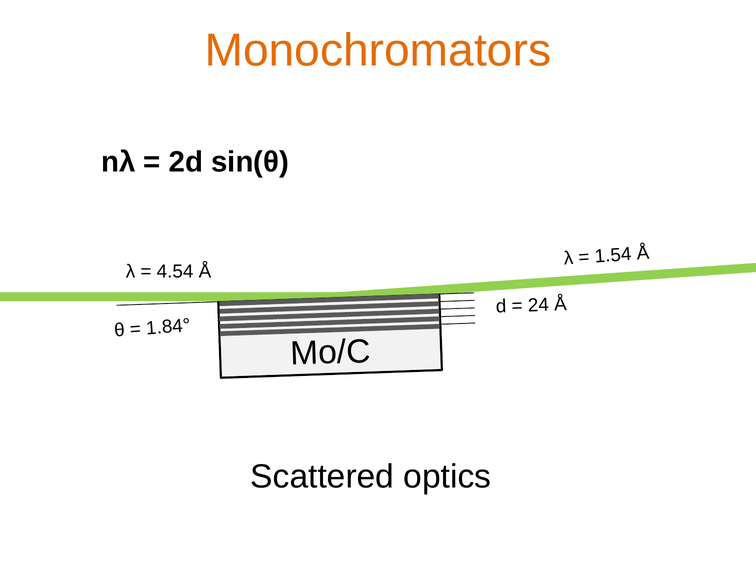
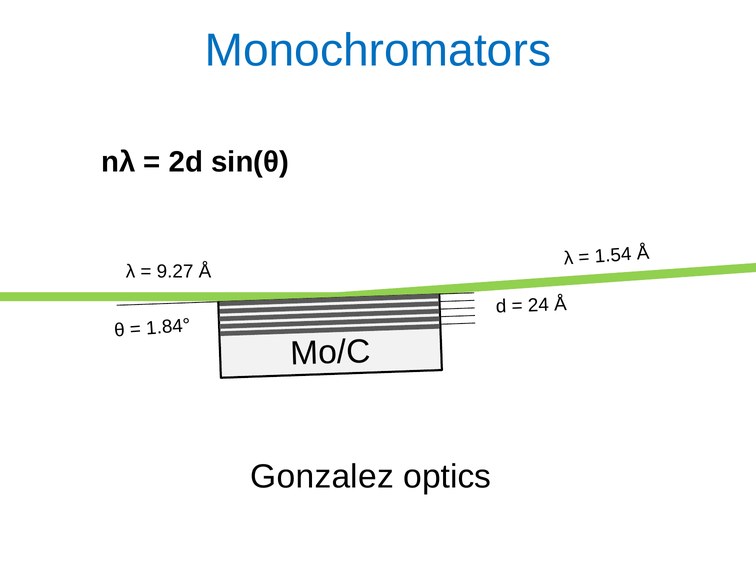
Monochromators colour: orange -> blue
4.54: 4.54 -> 9.27
Scattered: Scattered -> Gonzalez
